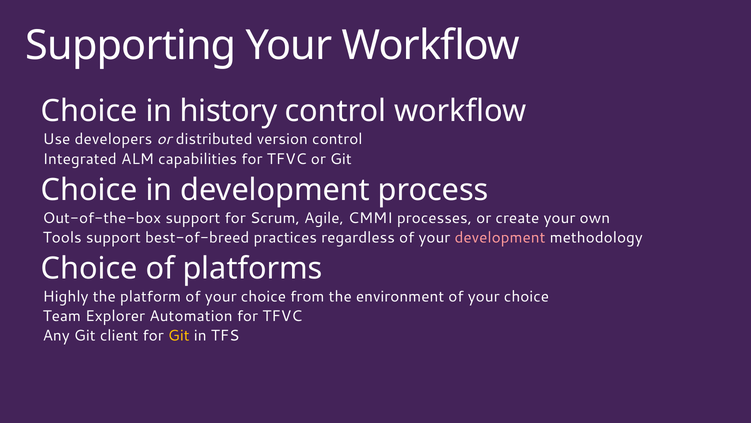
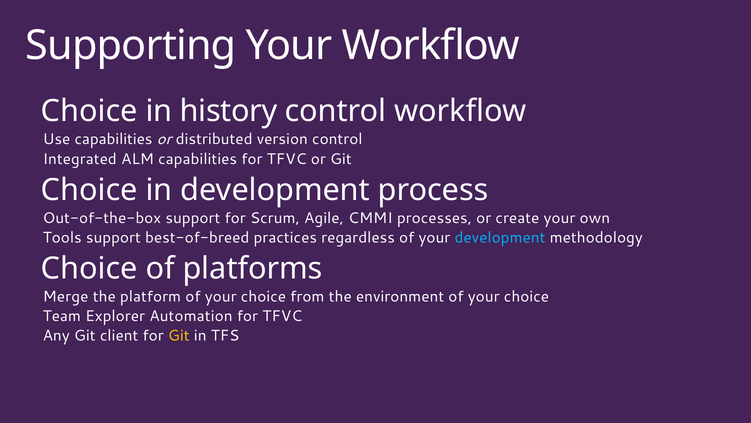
Use developers: developers -> capabilities
development at (500, 237) colour: pink -> light blue
Highly: Highly -> Merge
